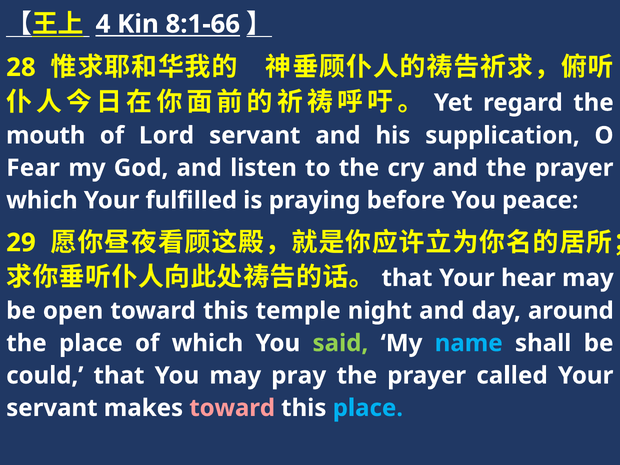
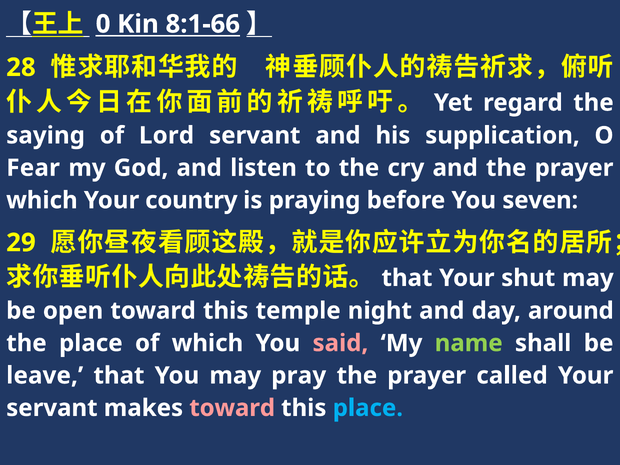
4: 4 -> 0
mouth: mouth -> saying
fulfilled: fulfilled -> country
peace: peace -> seven
hear: hear -> shut
said colour: light green -> pink
name colour: light blue -> light green
could: could -> leave
